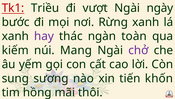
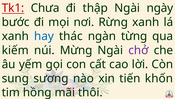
Triều: Triều -> Chưa
vượt: vượt -> thập
hay colour: purple -> blue
toàn: toàn -> từng
Mang: Mang -> Mừng
